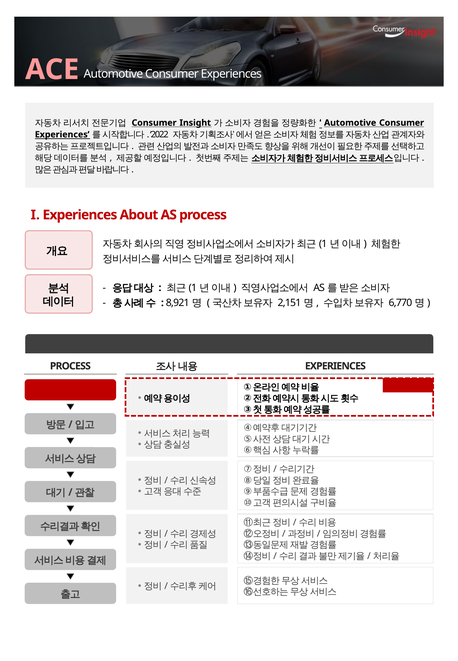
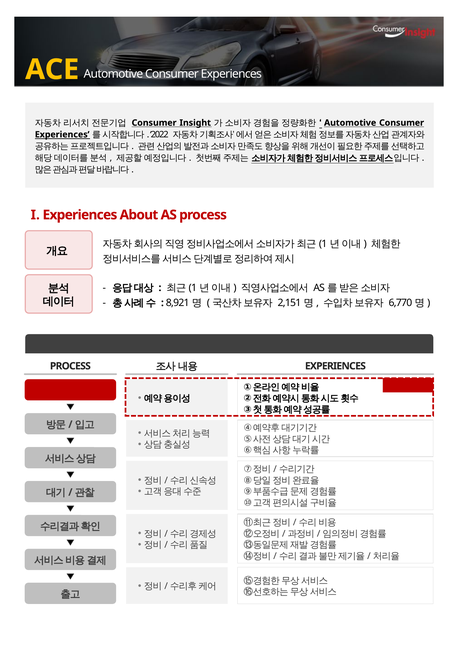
ACE colour: pink -> yellow
